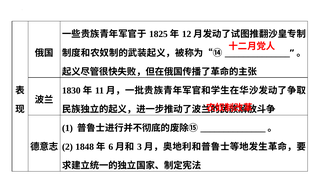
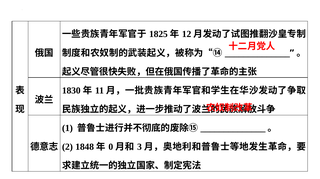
6: 6 -> 0
